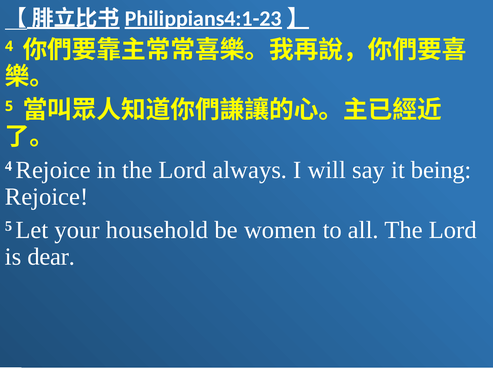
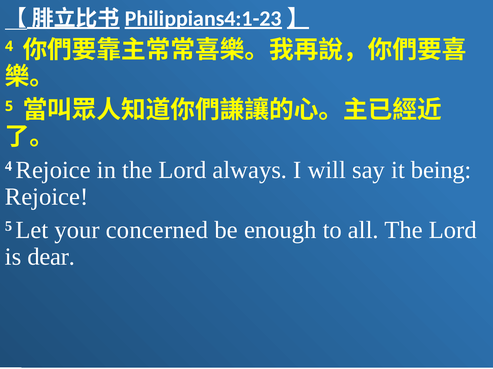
household: household -> concerned
women: women -> enough
